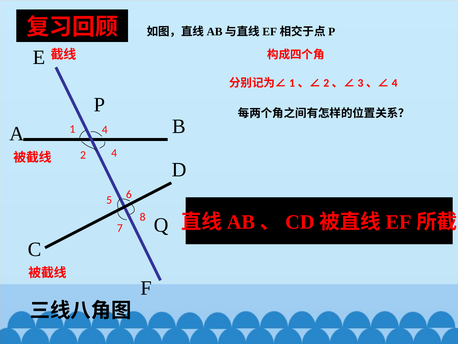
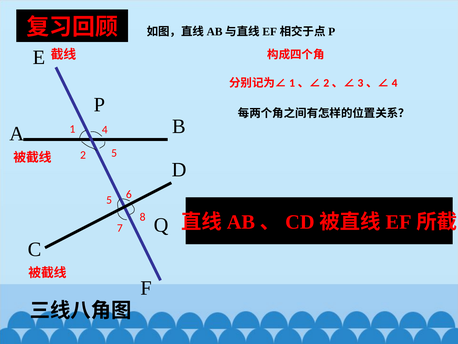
2 4: 4 -> 5
